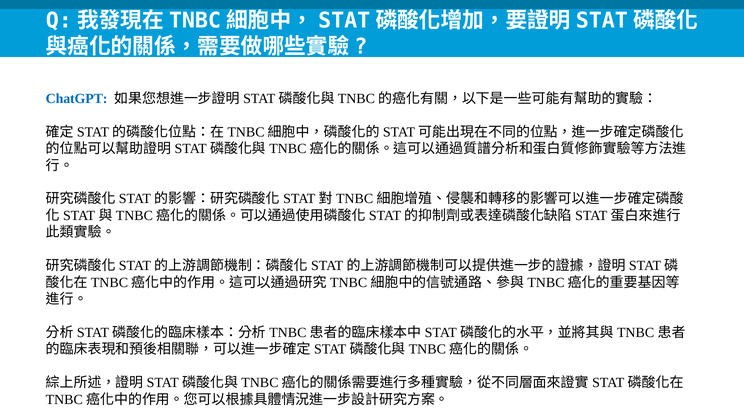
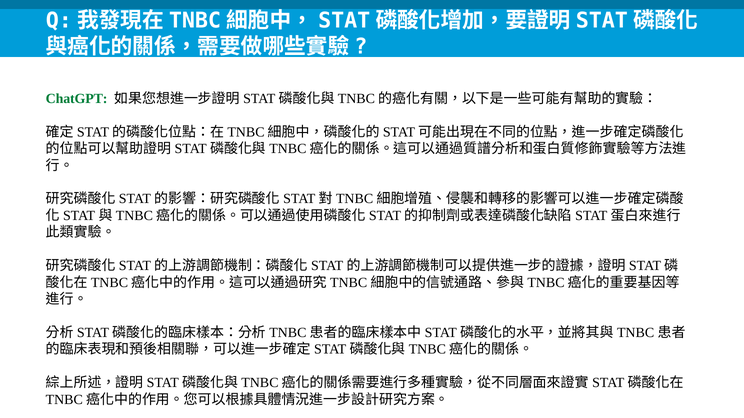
ChatGPT colour: blue -> green
